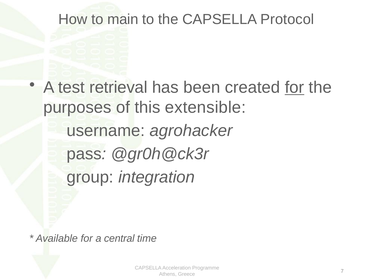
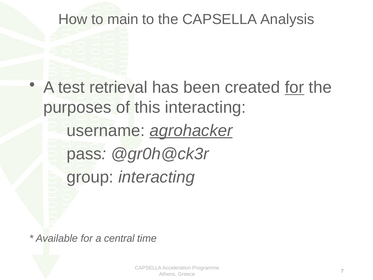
Protocol: Protocol -> Analysis
this extensible: extensible -> interacting
agrohacker underline: none -> present
group integration: integration -> interacting
